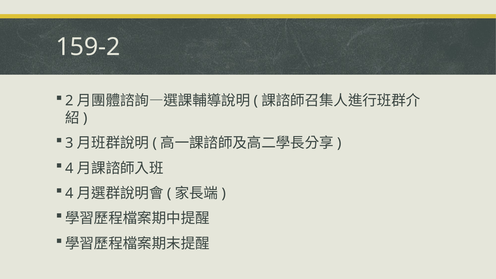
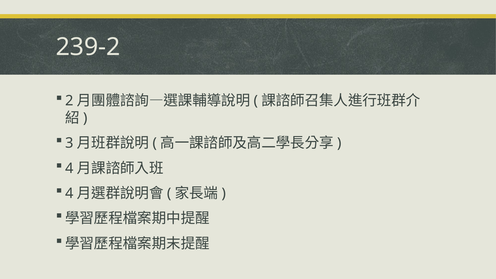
159-2: 159-2 -> 239-2
